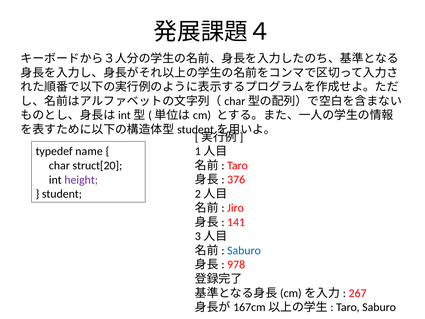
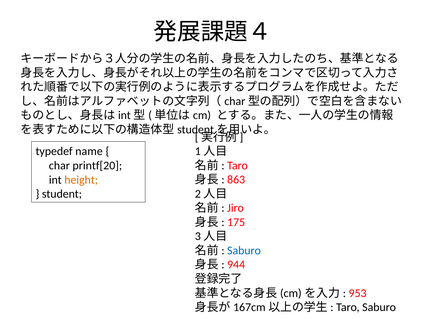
struct[20: struct[20 -> printf[20
376: 376 -> 863
height colour: purple -> orange
141: 141 -> 175
978: 978 -> 944
267: 267 -> 953
